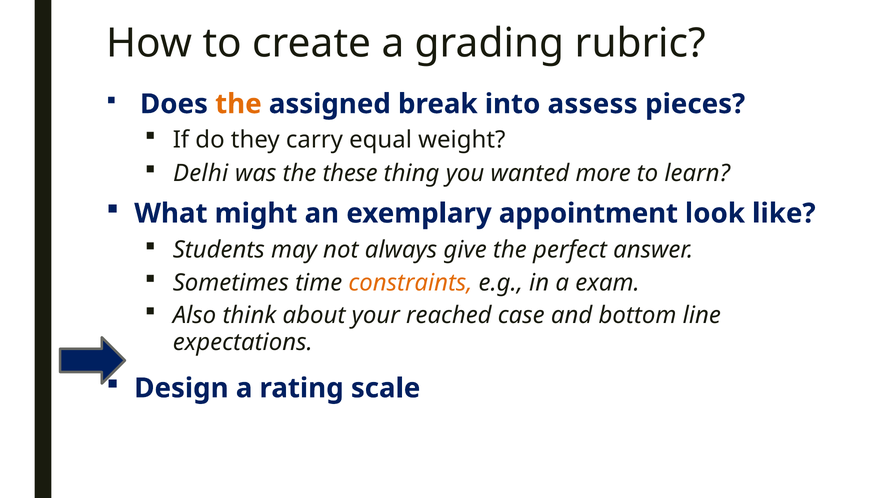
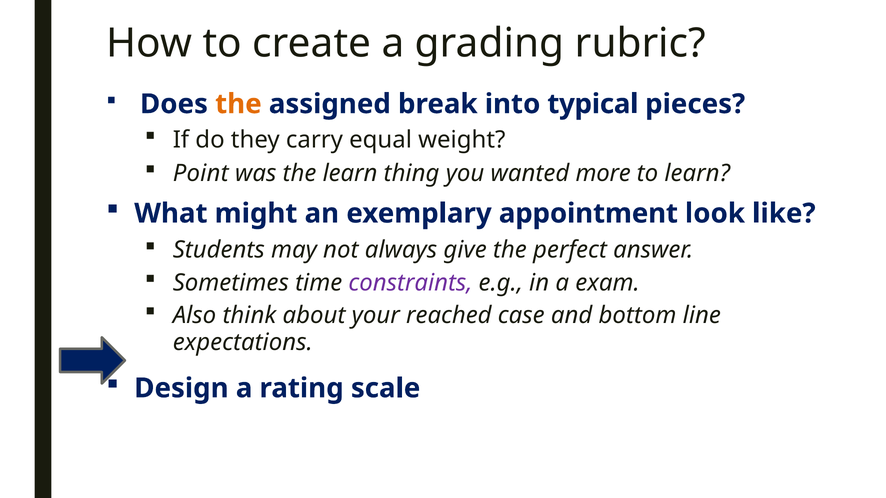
assess: assess -> typical
Delhi: Delhi -> Point
the these: these -> learn
constraints colour: orange -> purple
